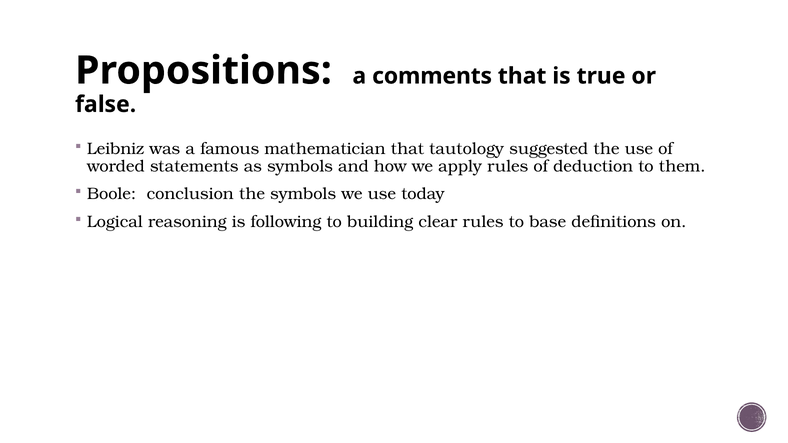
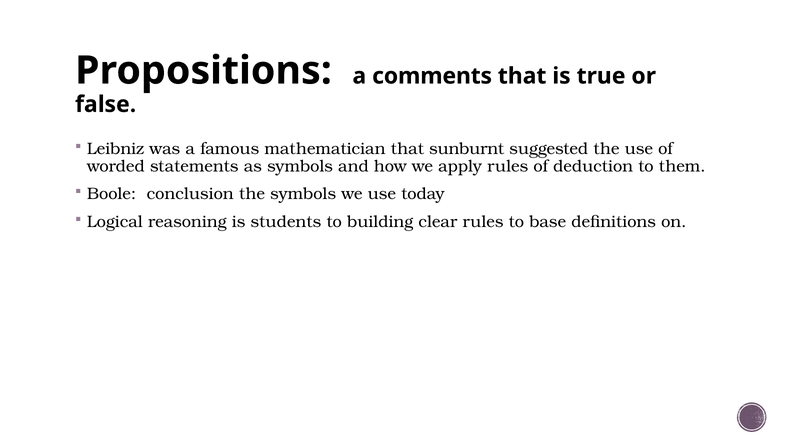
tautology: tautology -> sunburnt
following: following -> students
